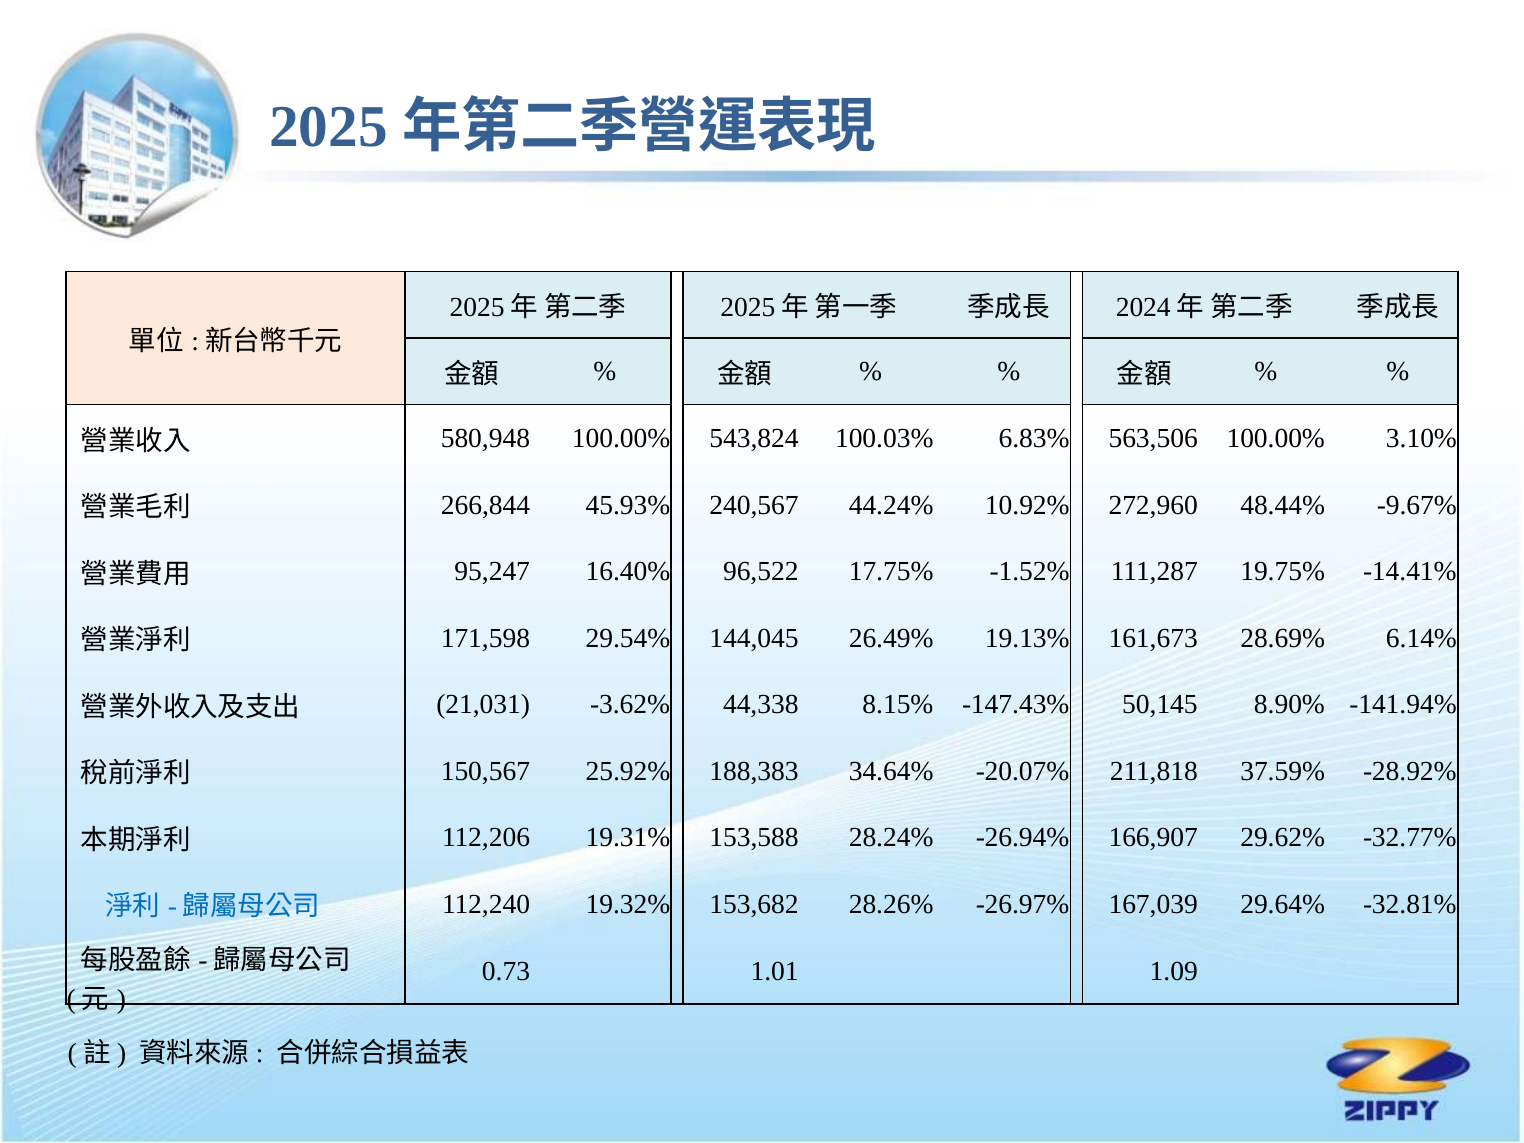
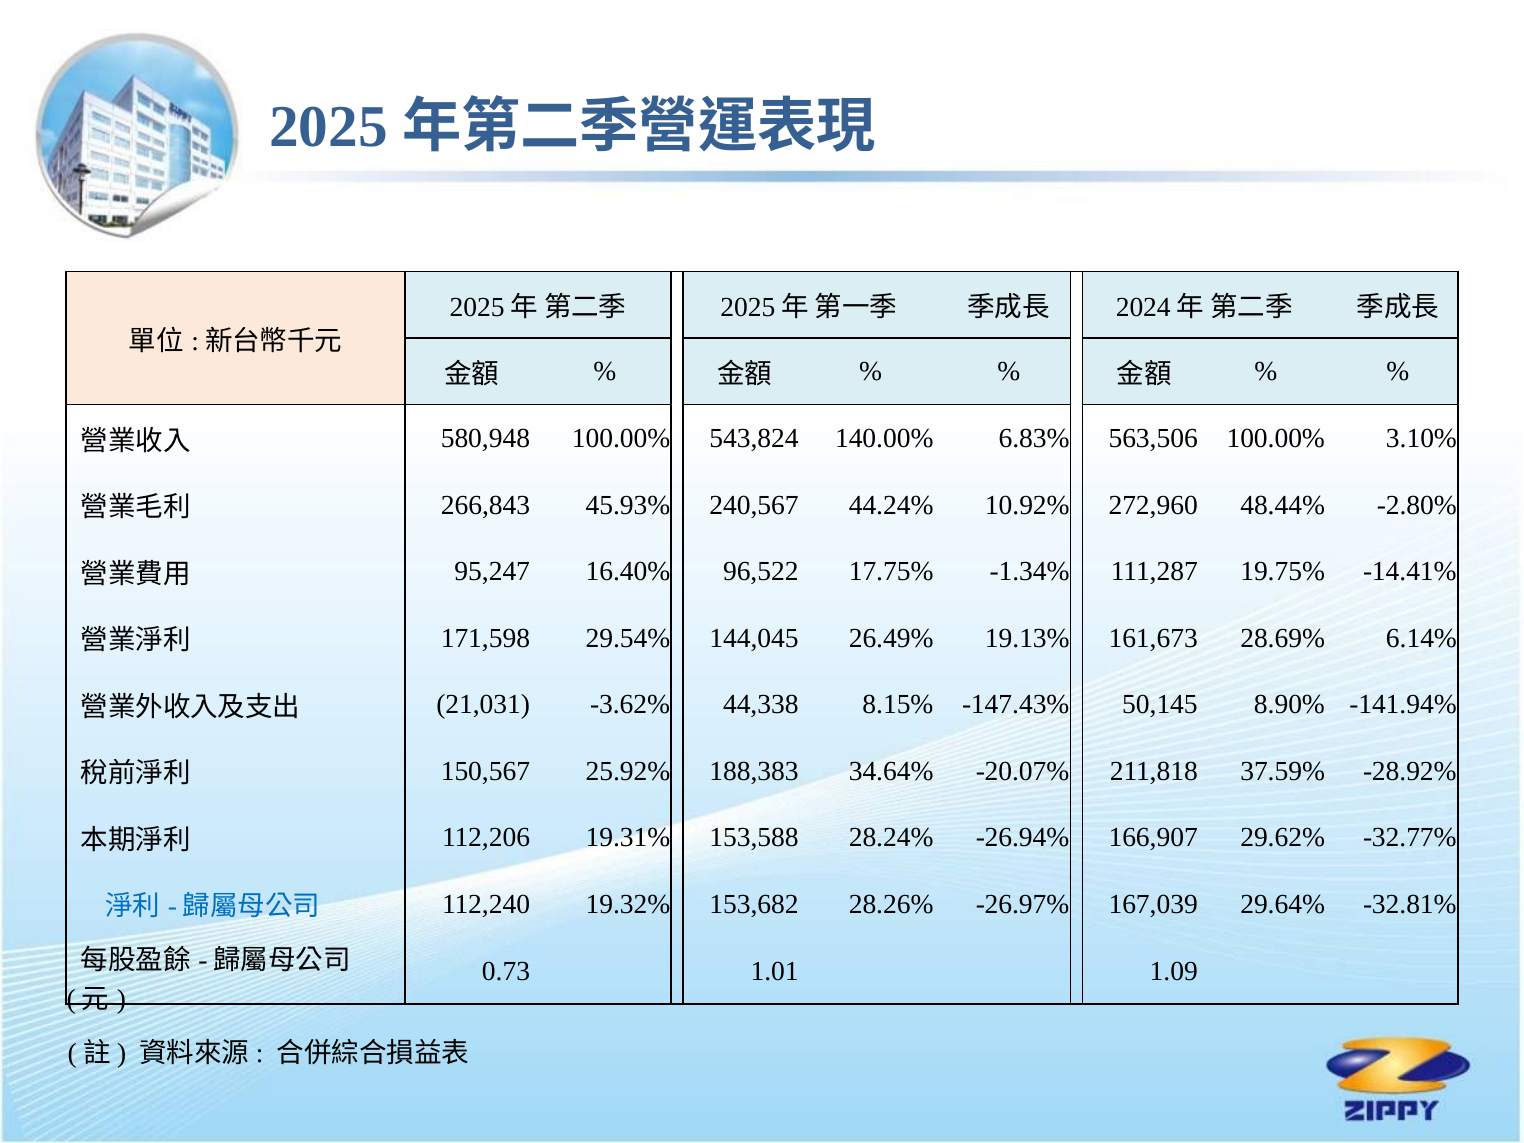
100.03%: 100.03% -> 140.00%
266,844: 266,844 -> 266,843
-9.67%: -9.67% -> -2.80%
-1.52%: -1.52% -> -1.34%
